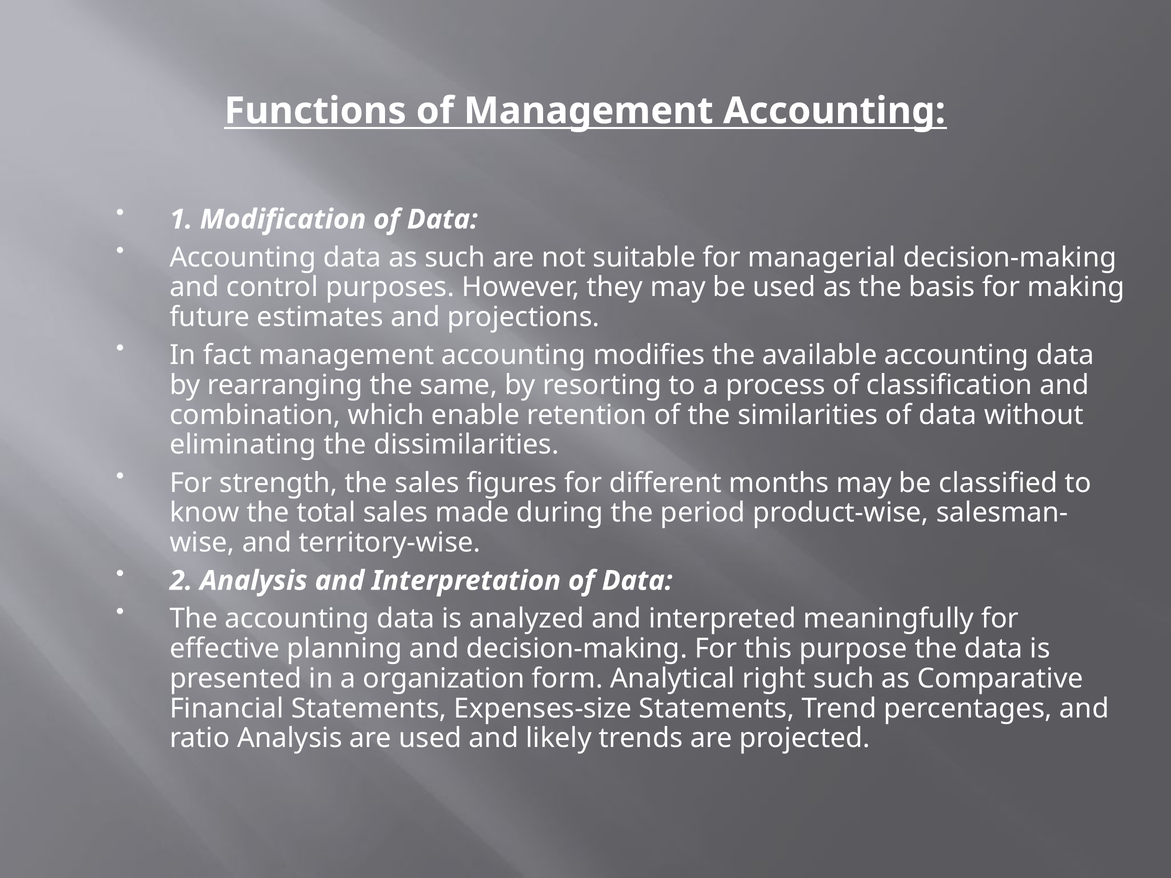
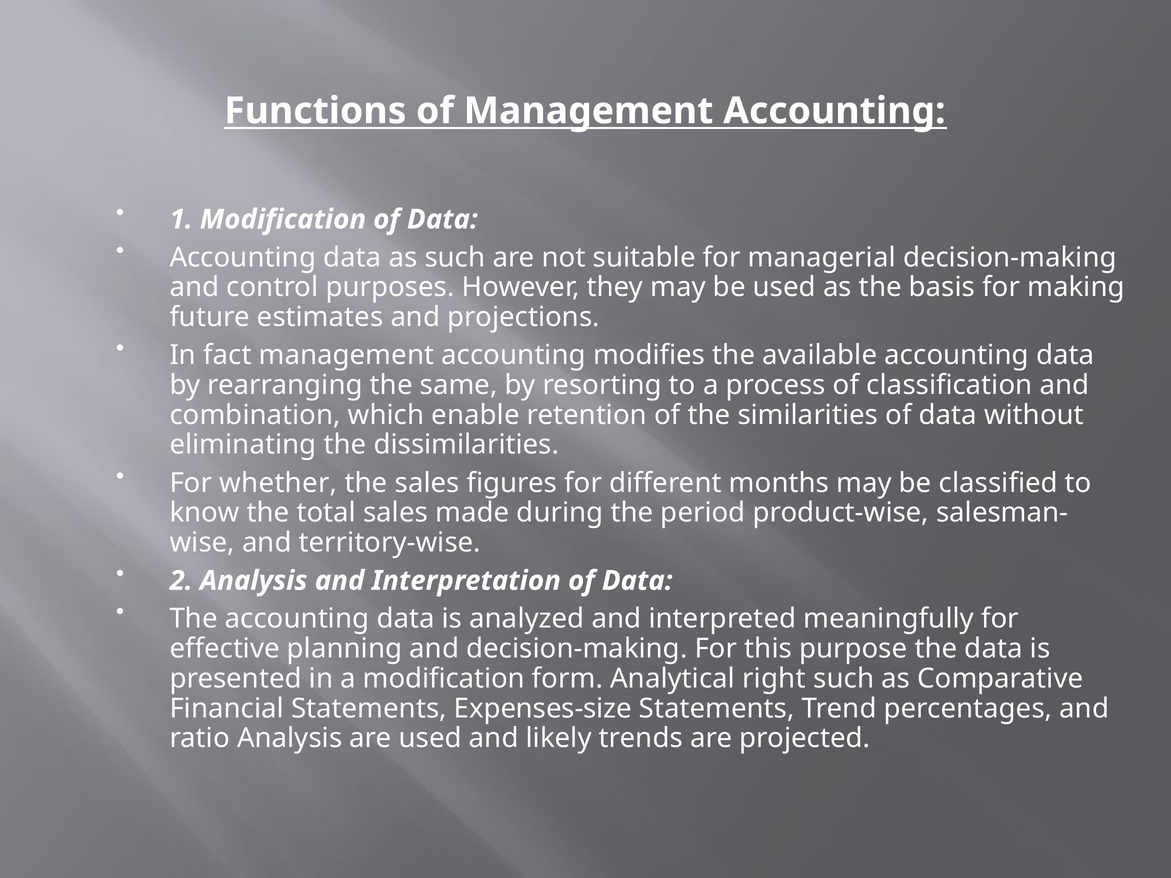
strength: strength -> whether
a organization: organization -> modification
